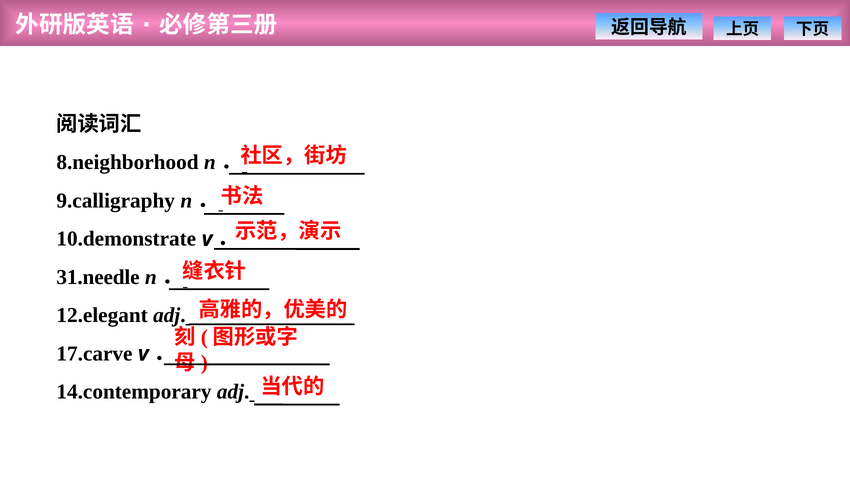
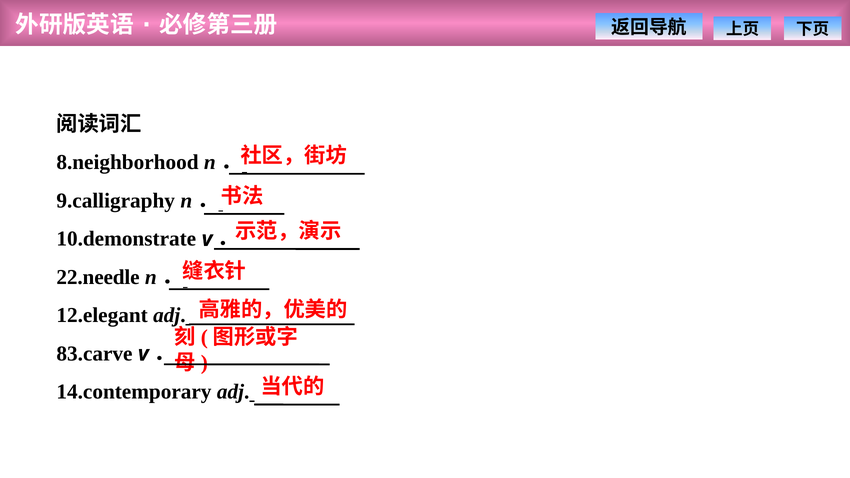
31.needle: 31.needle -> 22.needle
17.carve: 17.carve -> 83.carve
